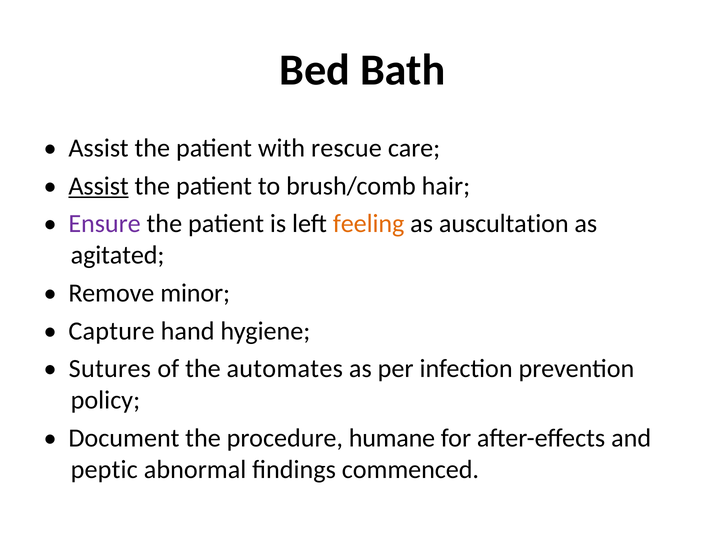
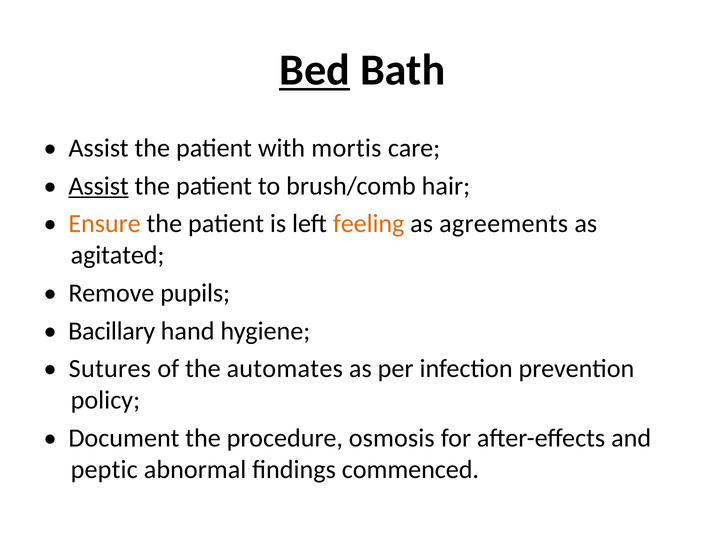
Bed underline: none -> present
rescue: rescue -> mortis
Ensure colour: purple -> orange
auscultation: auscultation -> agreements
minor: minor -> pupils
Capture: Capture -> Bacillary
humane: humane -> osmosis
